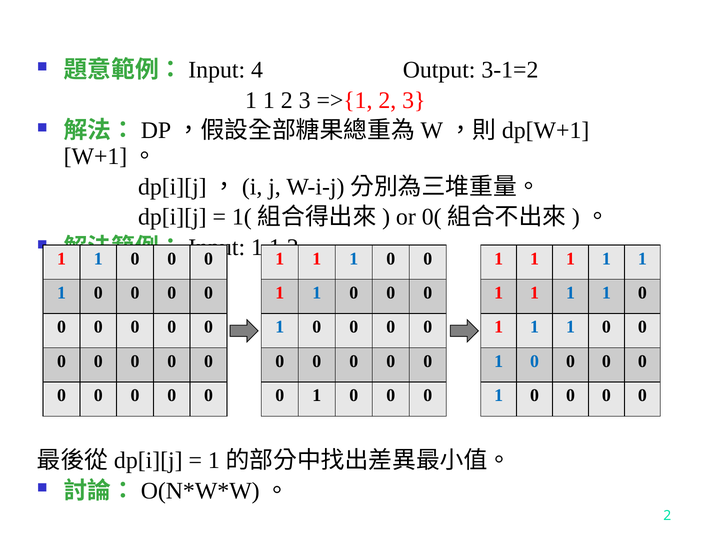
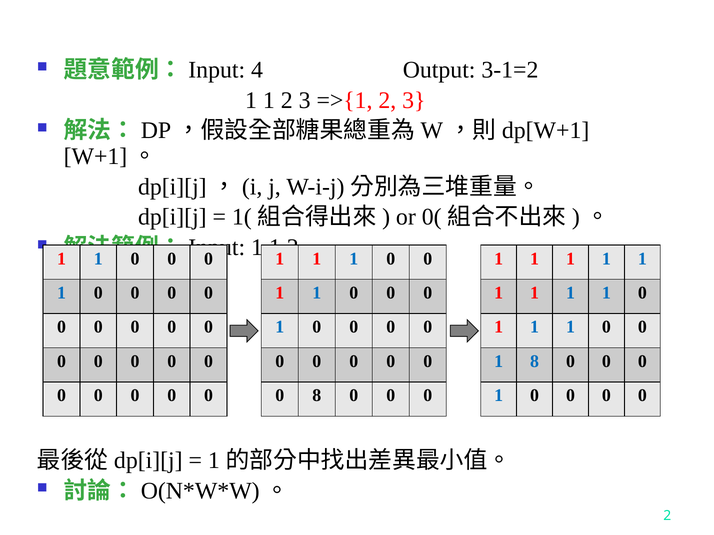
0 at (535, 362): 0 -> 8
1 at (317, 396): 1 -> 8
